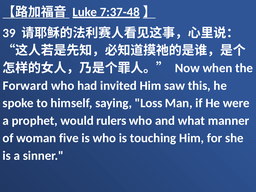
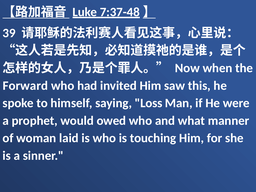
rulers: rulers -> owed
five: five -> laid
